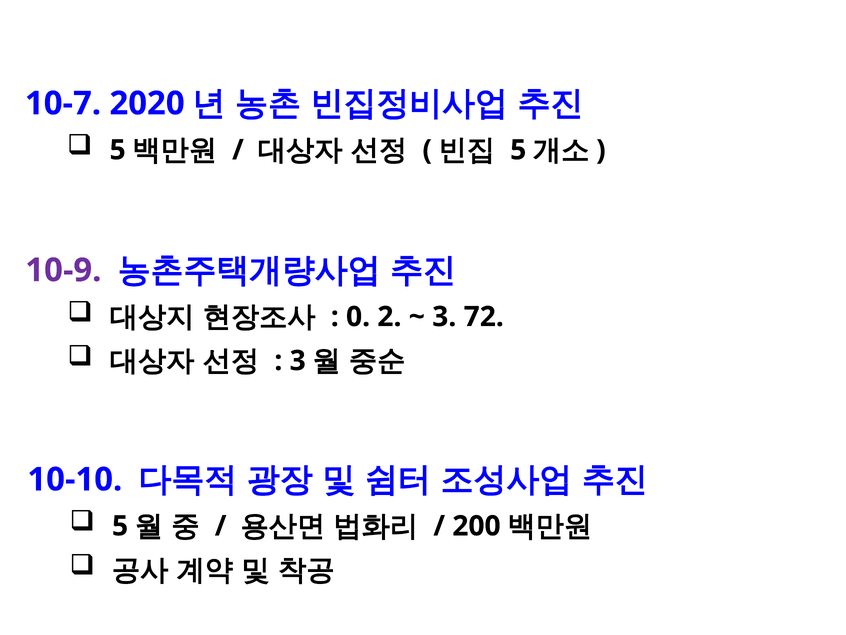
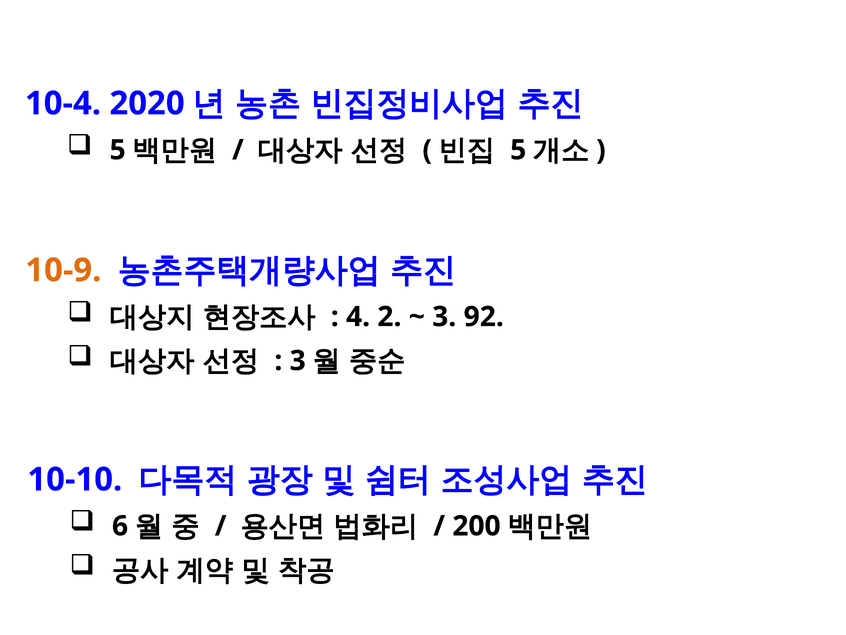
10-7: 10-7 -> 10-4
10-9 colour: purple -> orange
0: 0 -> 4
72: 72 -> 92
5 at (120, 526): 5 -> 6
